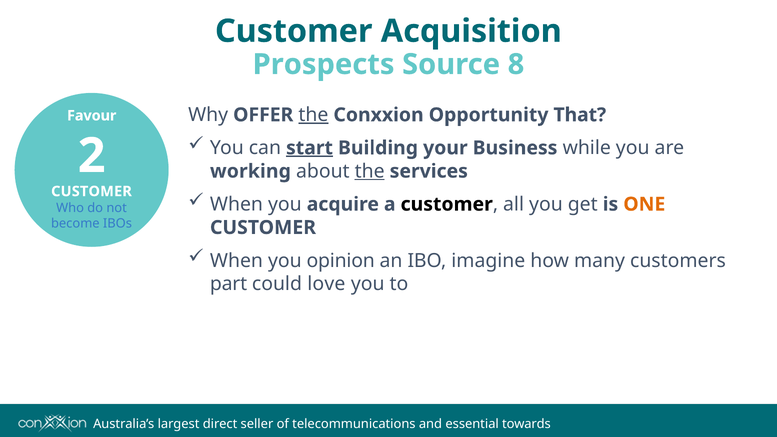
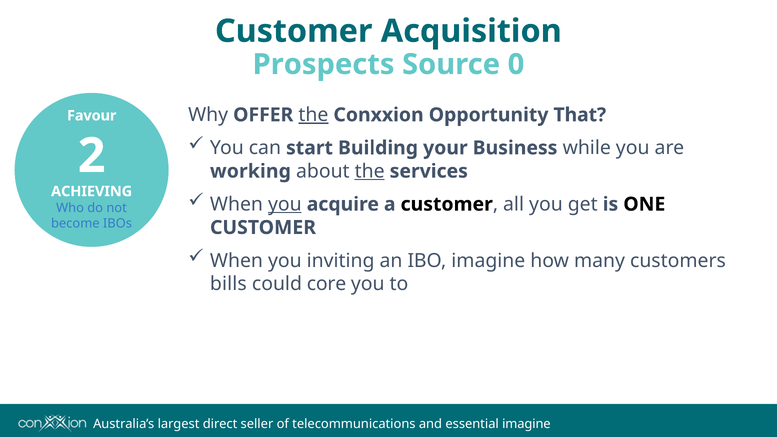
8: 8 -> 0
start underline: present -> none
CUSTOMER at (91, 191): CUSTOMER -> ACHIEVING
you at (285, 204) underline: none -> present
ONE colour: orange -> black
opinion: opinion -> inviting
part: part -> bills
love: love -> core
towards at (526, 424): towards -> imagine
